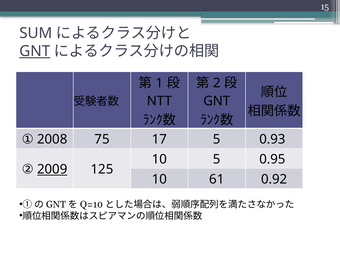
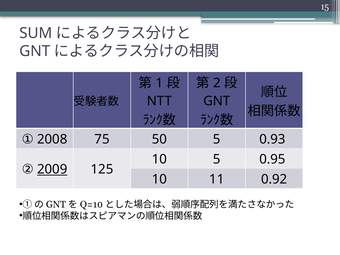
GNT at (35, 51) underline: present -> none
17: 17 -> 50
61: 61 -> 11
